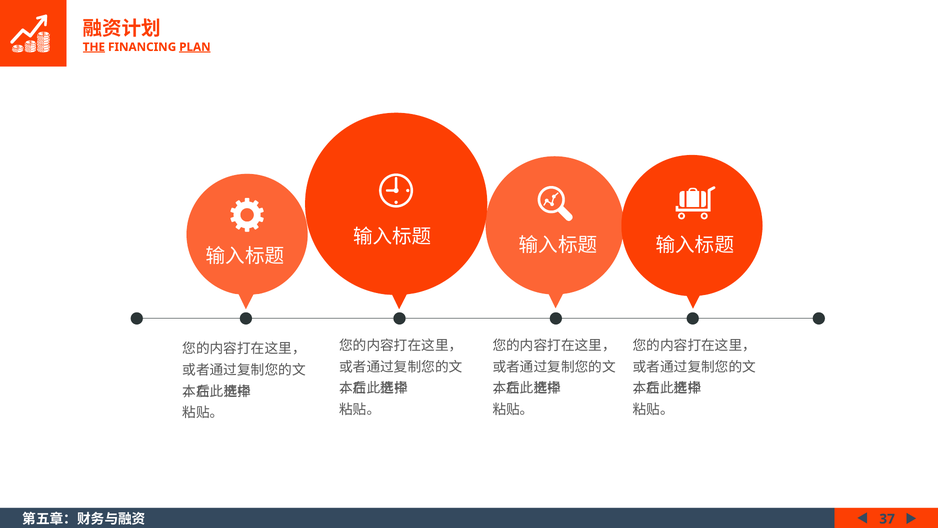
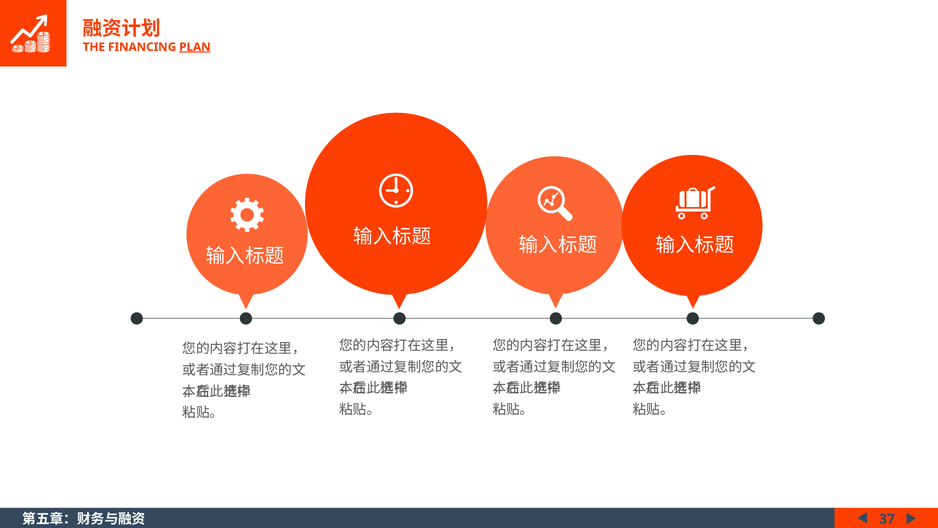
THE underline: present -> none
